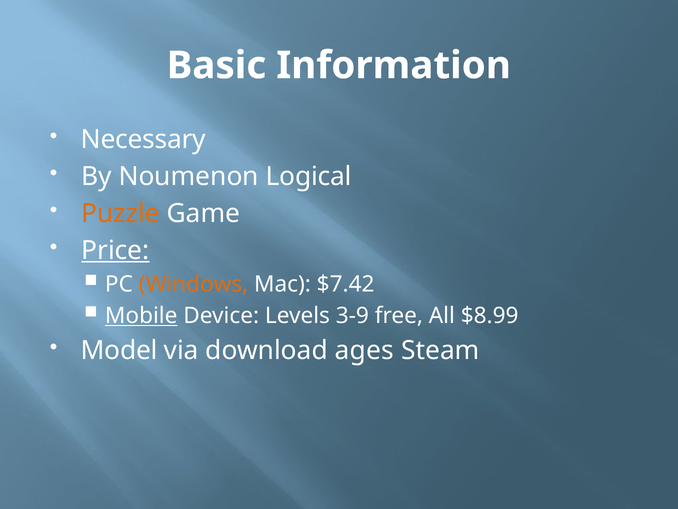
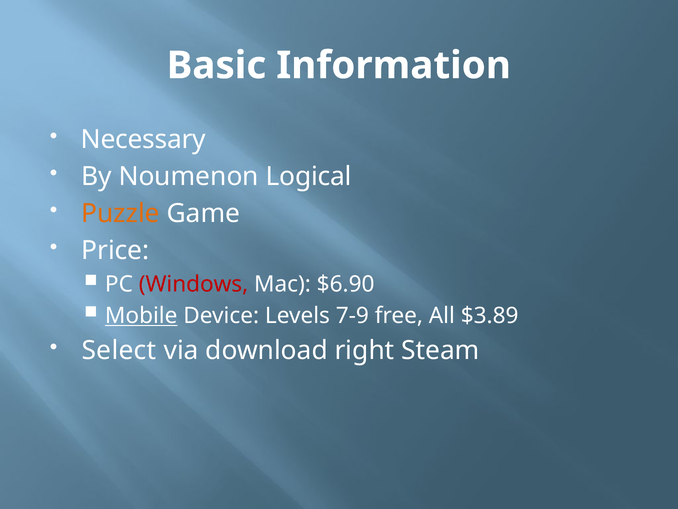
Price underline: present -> none
Windows colour: orange -> red
$7.42: $7.42 -> $6.90
3-9: 3-9 -> 7-9
$8.99: $8.99 -> $3.89
Model: Model -> Select
ages: ages -> right
